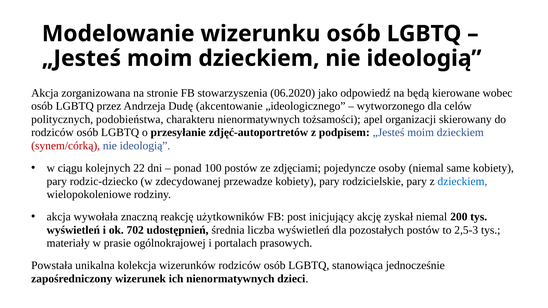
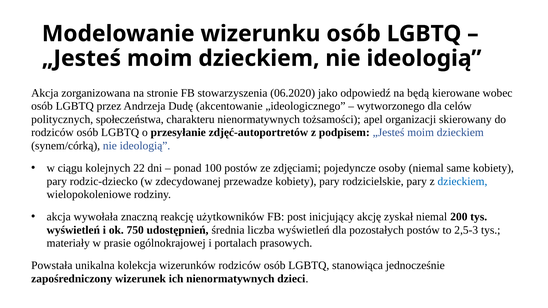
podobieństwa: podobieństwa -> społeczeństwa
synem/córką colour: red -> black
702: 702 -> 750
